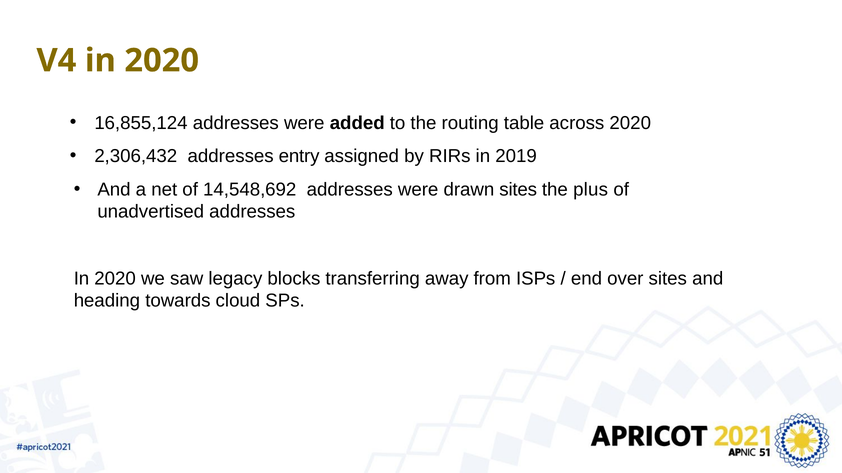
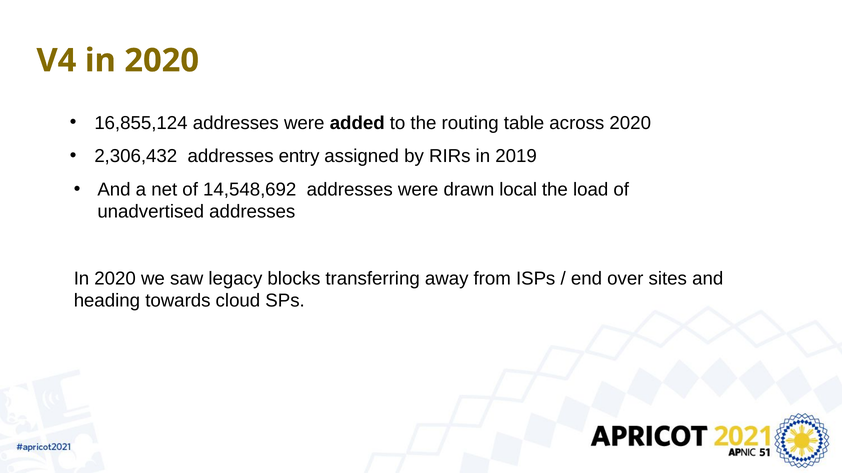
drawn sites: sites -> local
plus: plus -> load
